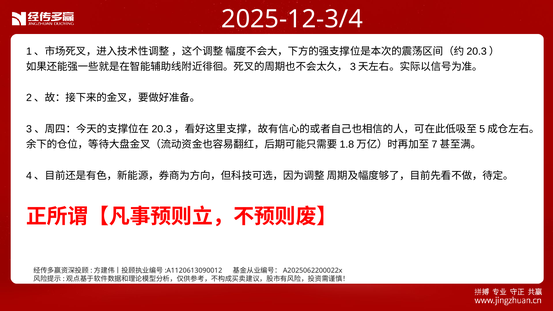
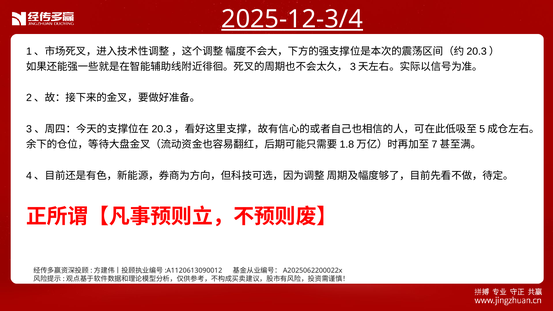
2025-12-3/4 underline: none -> present
